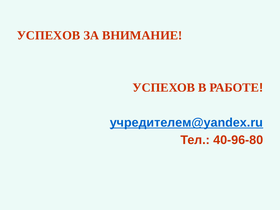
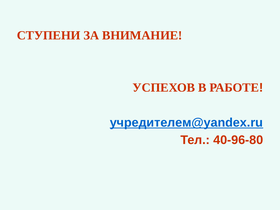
УСПЕХОВ at (49, 35): УСПЕХОВ -> СТУПЕНИ
